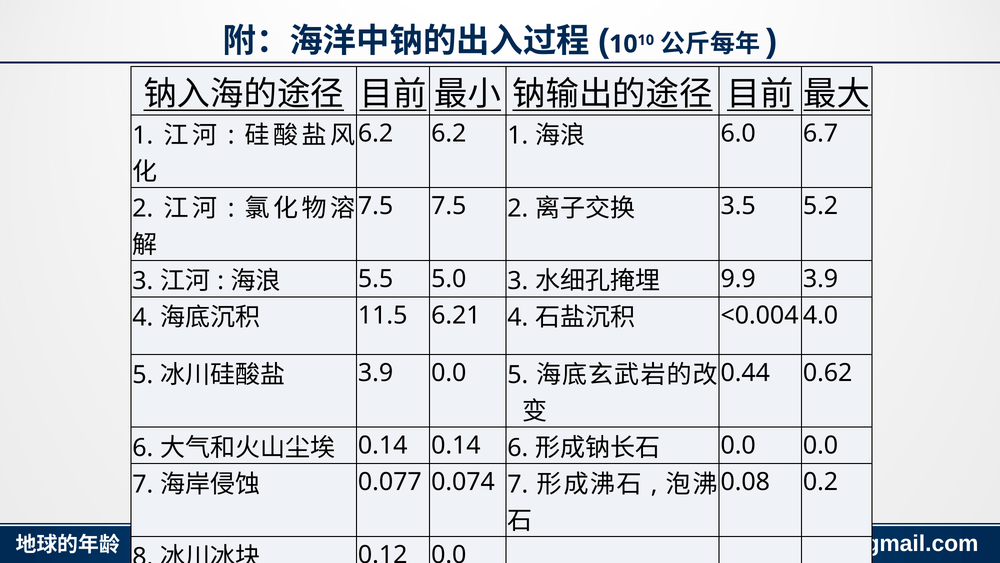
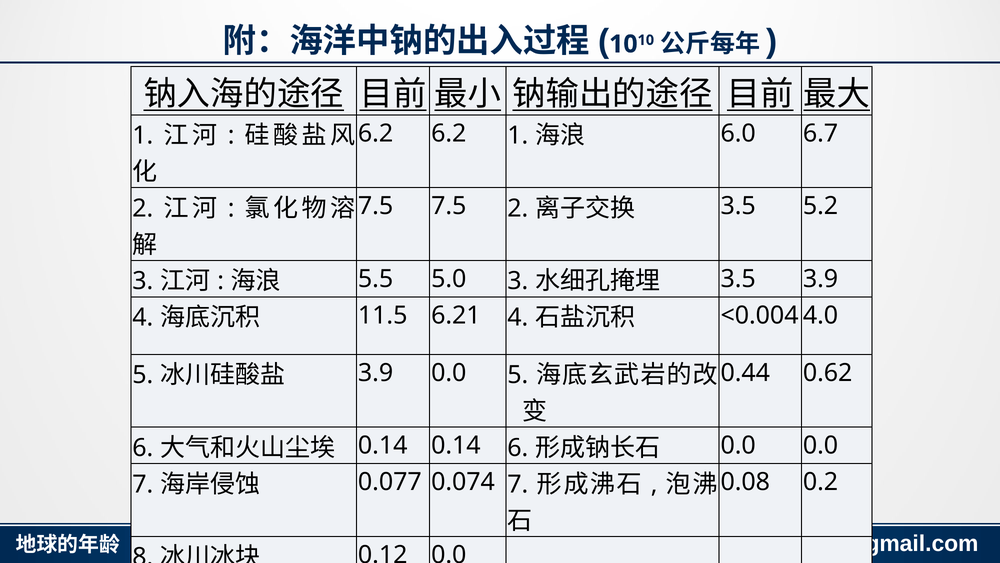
9.9 at (738, 279): 9.9 -> 3.5
